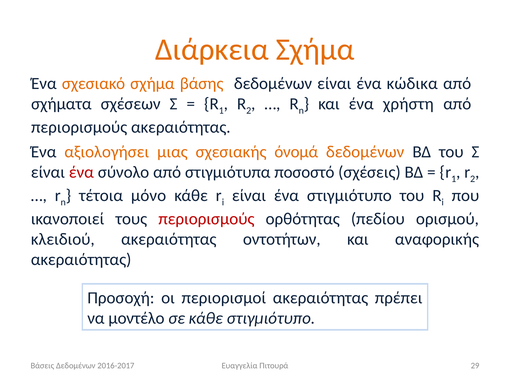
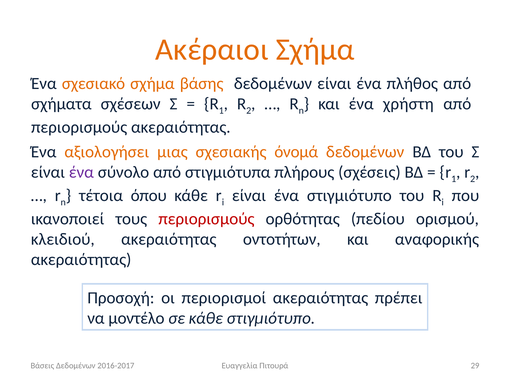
Διάρκεια: Διάρκεια -> Ακέραιοι
κώδικα: κώδικα -> πλήθος
ένα at (81, 172) colour: red -> purple
ποσοστό: ποσοστό -> πλήρους
μόνο: μόνο -> όπου
